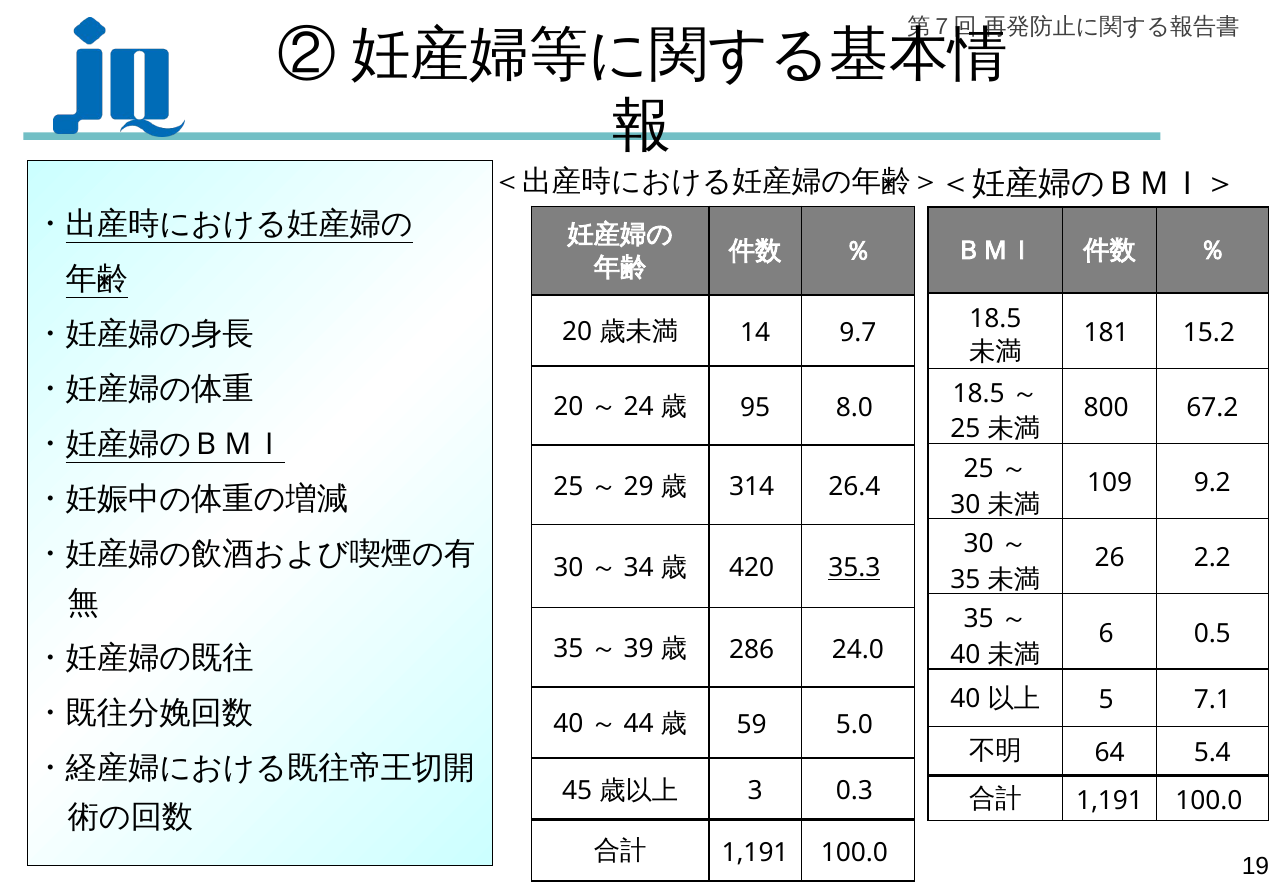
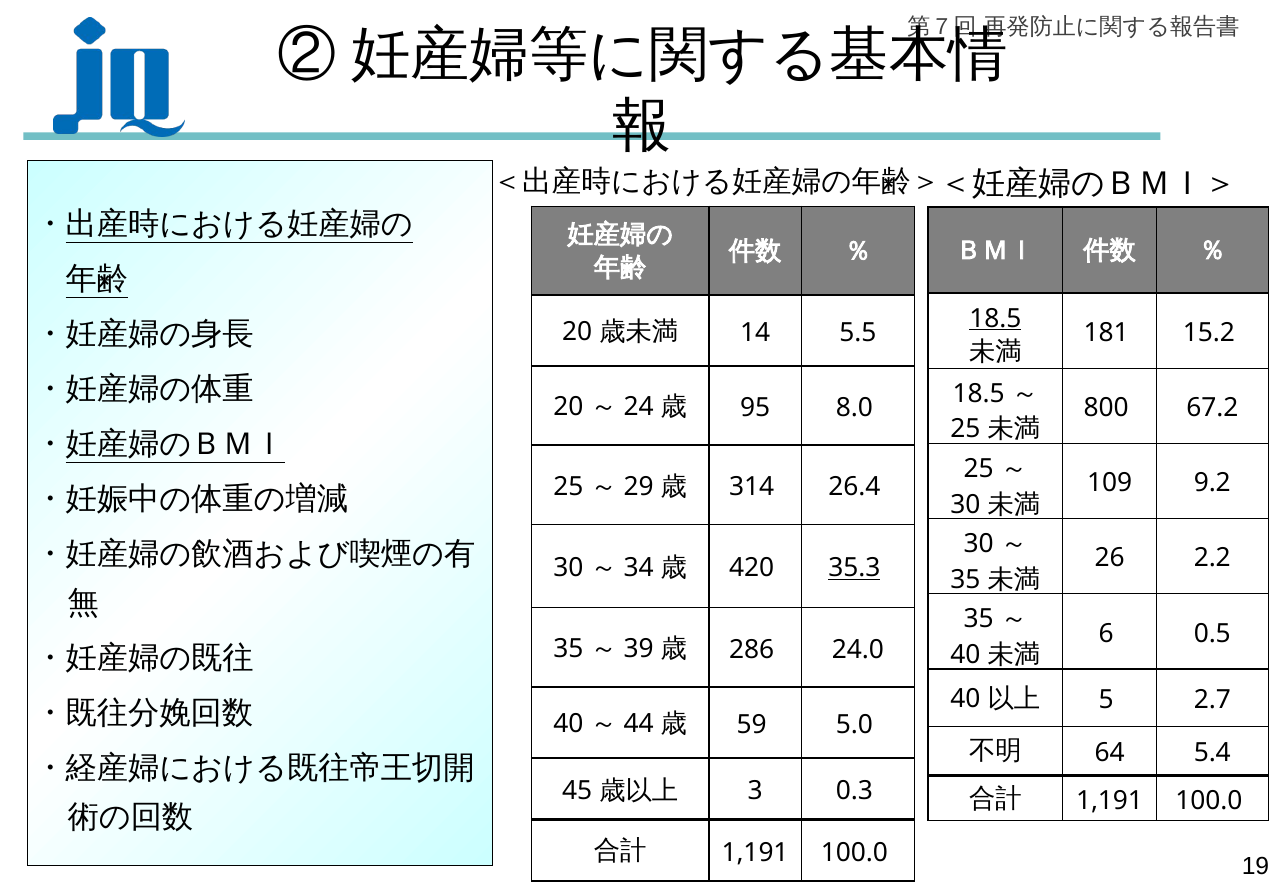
18.5 at (995, 318) underline: none -> present
9.7: 9.7 -> 5.5
7.1: 7.1 -> 2.7
